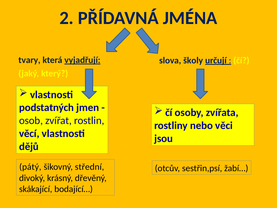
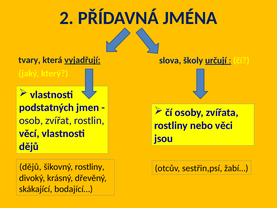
pátý at (30, 167): pátý -> dějů
šikovný střední: střední -> rostliny
